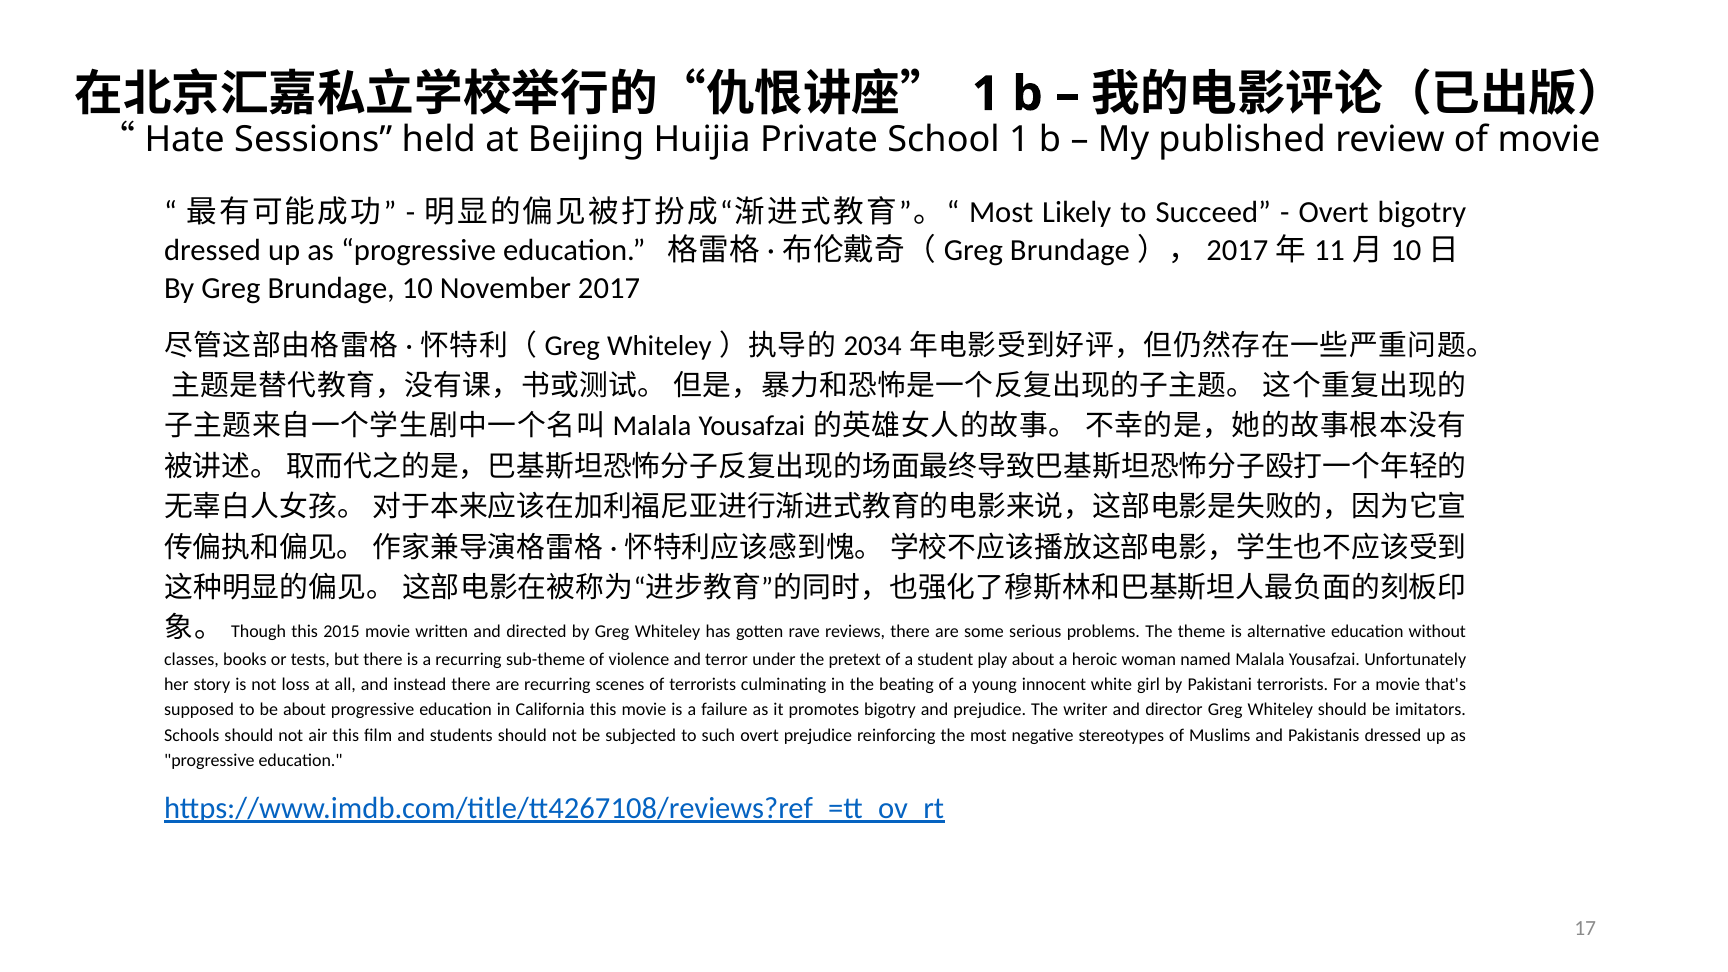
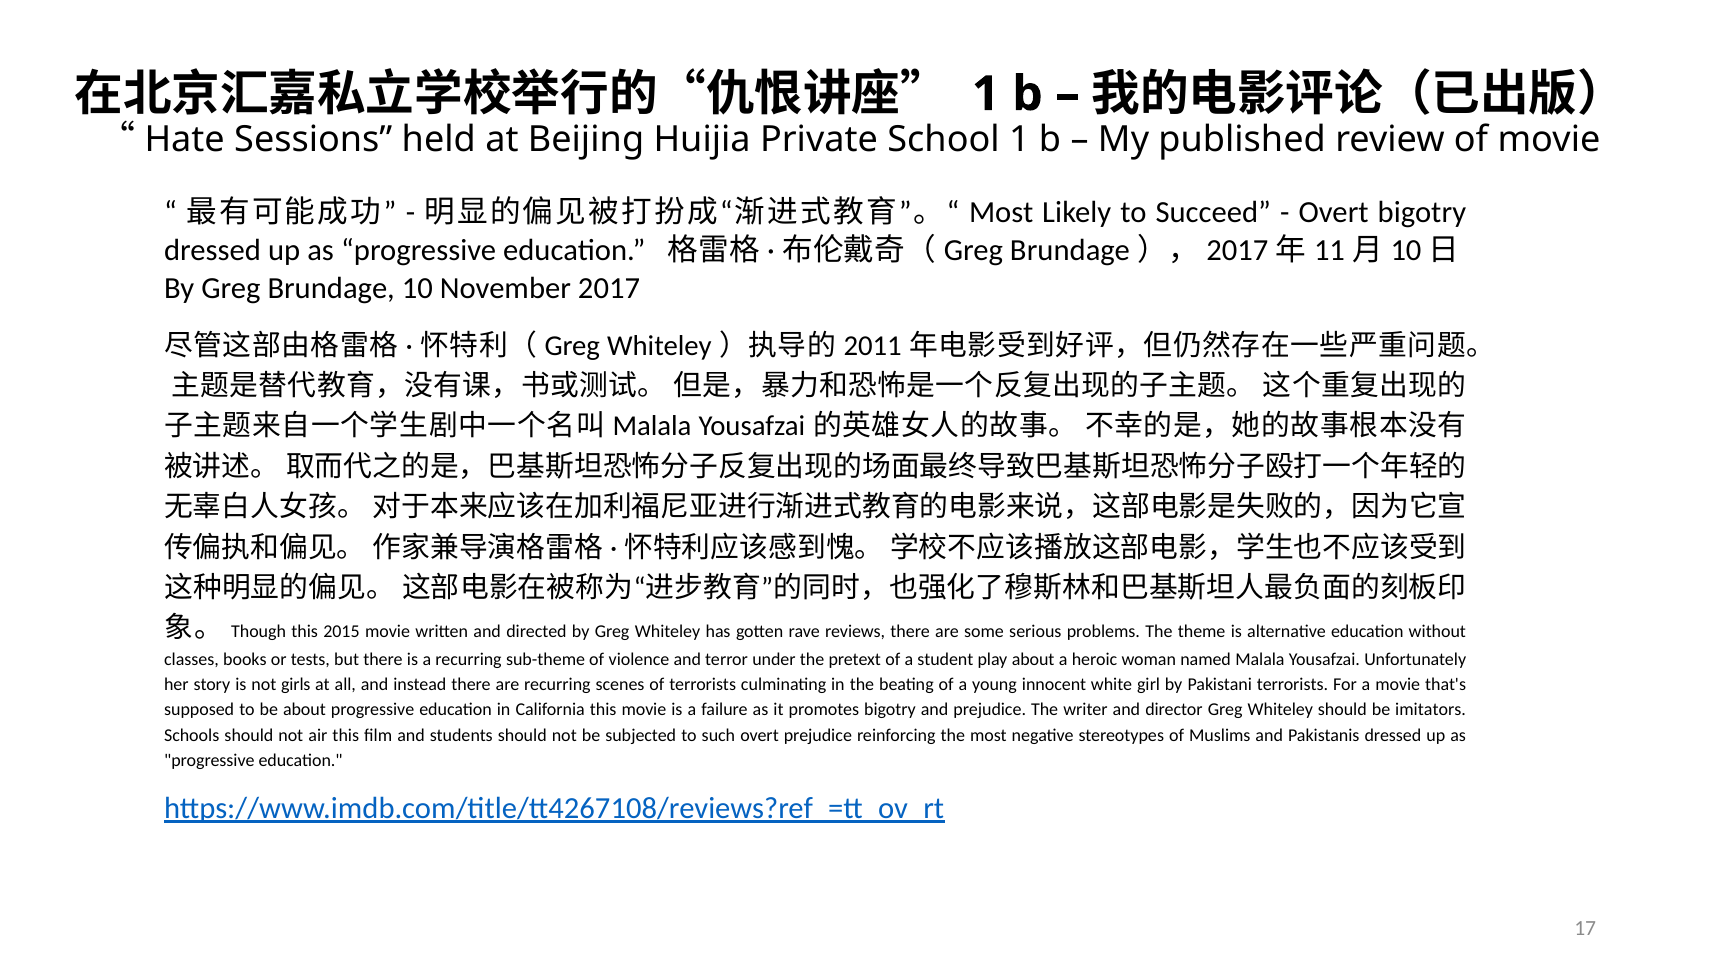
2034: 2034 -> 2011
loss: loss -> girls
